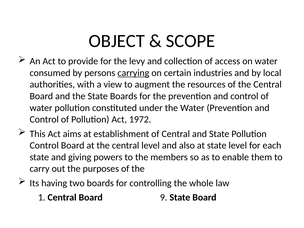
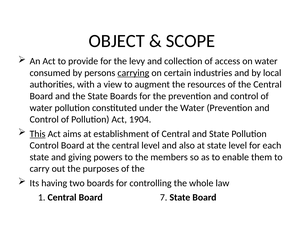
1972: 1972 -> 1904
This underline: none -> present
9: 9 -> 7
